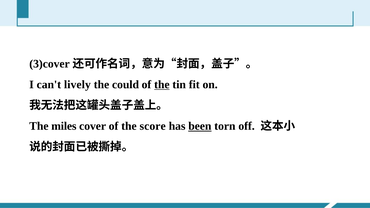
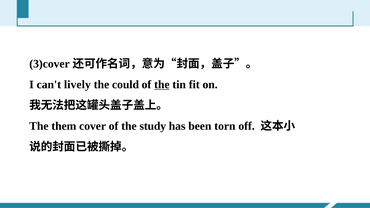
miles: miles -> them
score: score -> study
been underline: present -> none
